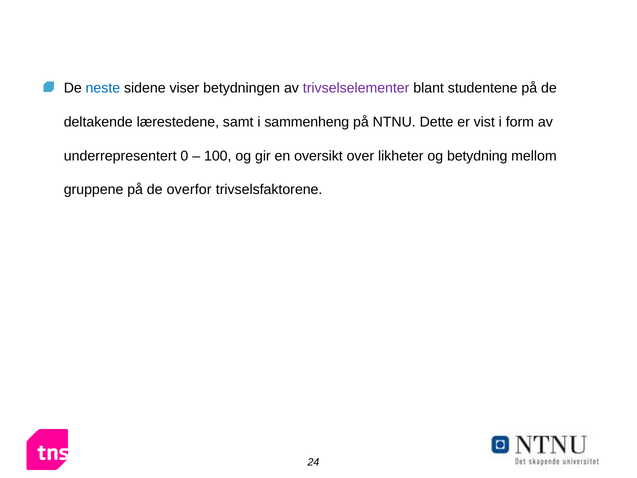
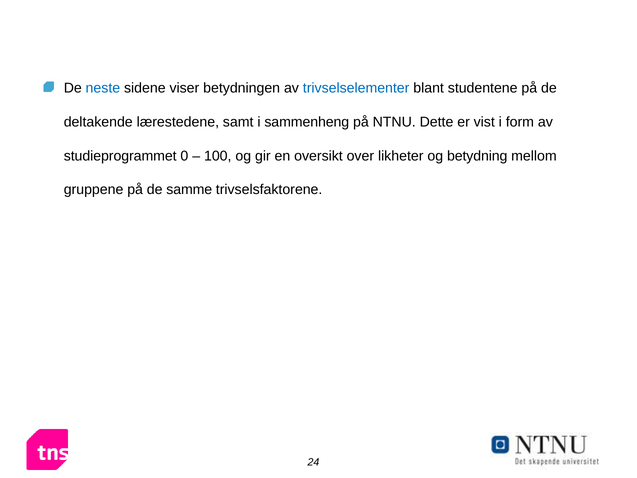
trivselselementer colour: purple -> blue
underrepresentert: underrepresentert -> studieprogrammet
overfor: overfor -> samme
